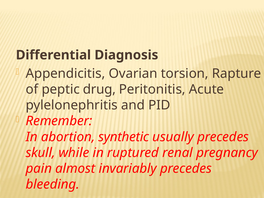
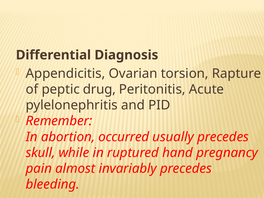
synthetic: synthetic -> occurred
renal: renal -> hand
